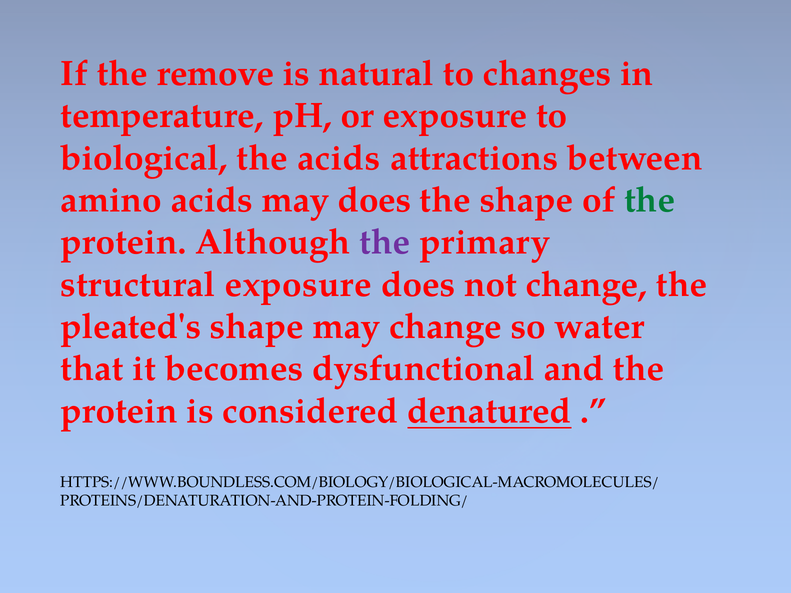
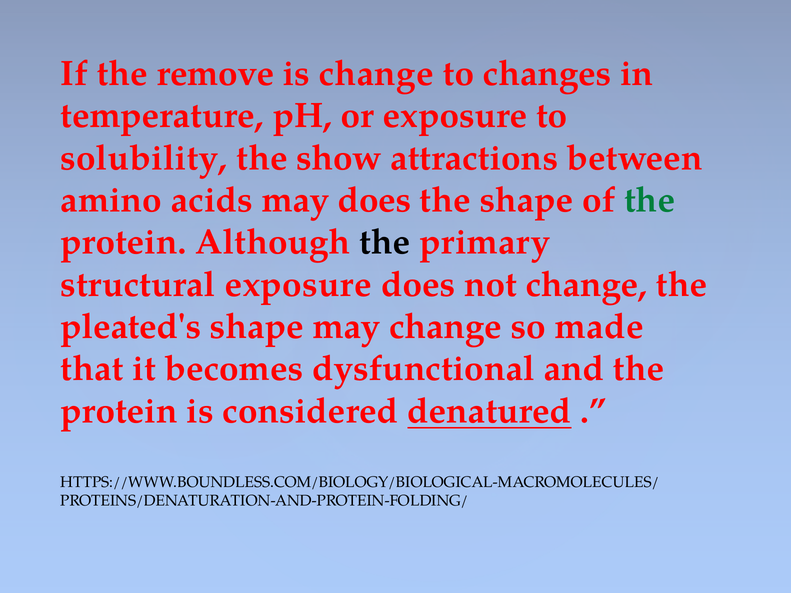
is natural: natural -> change
biological: biological -> solubility
the acids: acids -> show
the at (385, 242) colour: purple -> black
water: water -> made
